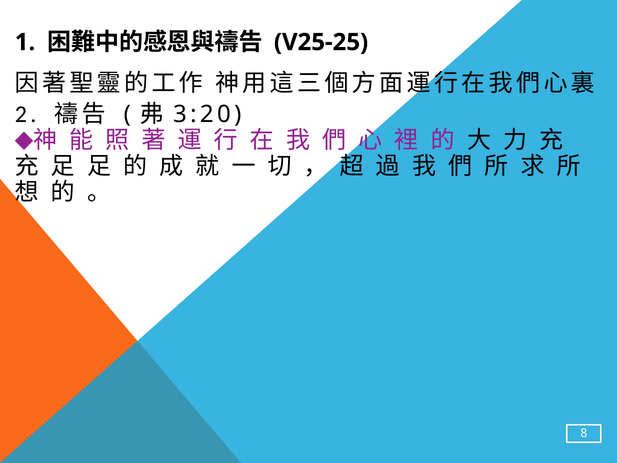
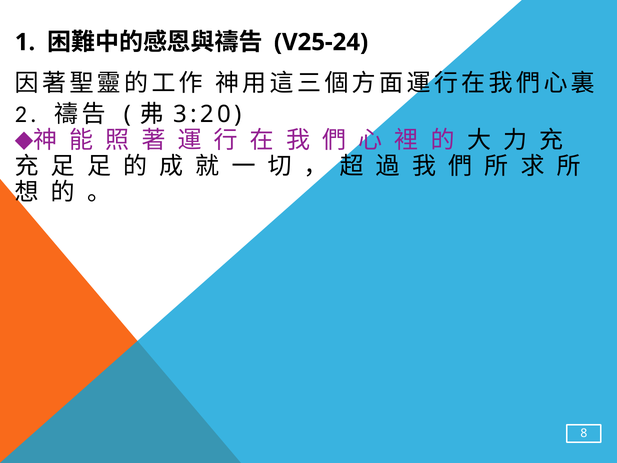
V25-25: V25-25 -> V25-24
